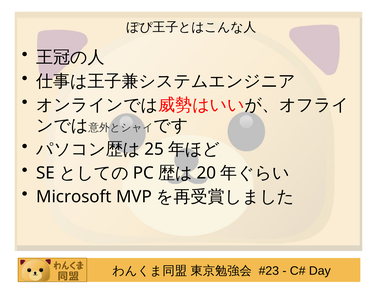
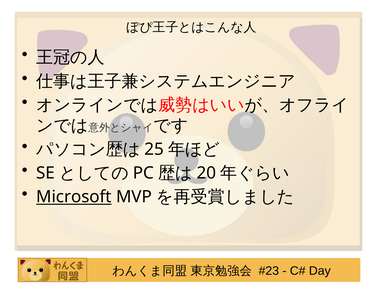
Microsoft underline: none -> present
